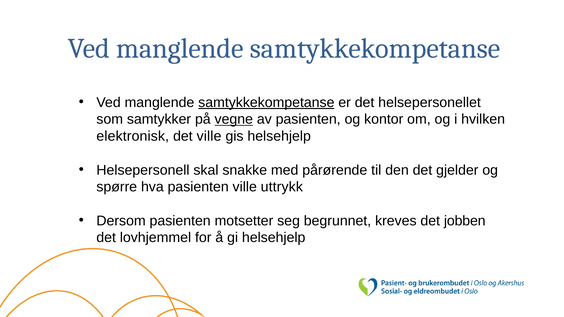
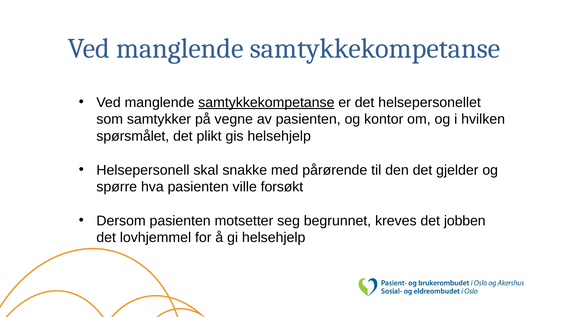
vegne underline: present -> none
elektronisk: elektronisk -> spørsmålet
det ville: ville -> plikt
uttrykk: uttrykk -> forsøkt
